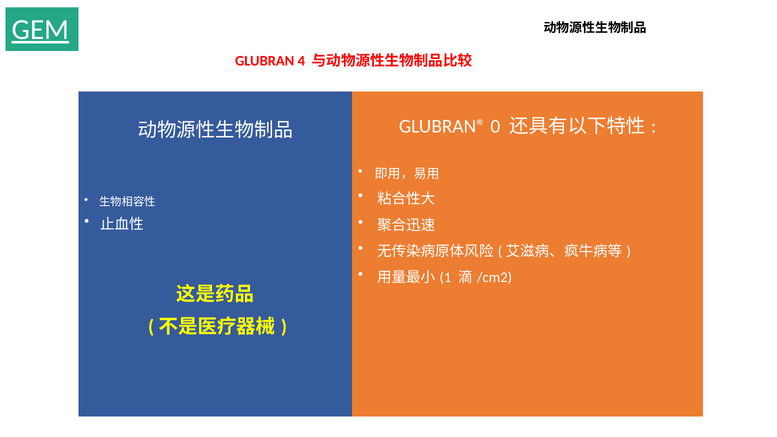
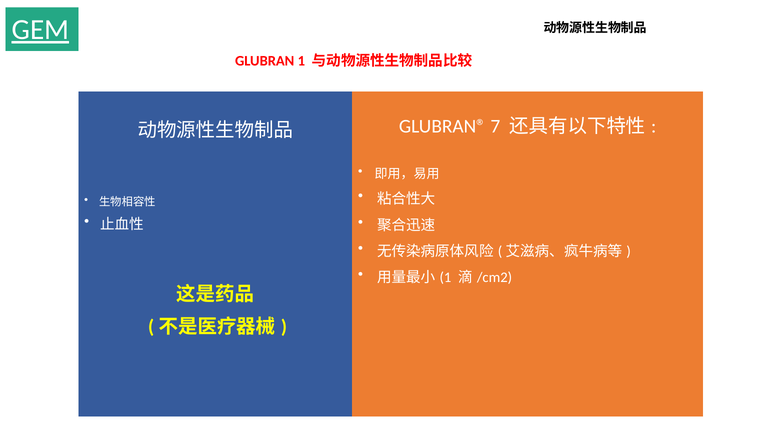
GLUBRAN 4: 4 -> 1
0: 0 -> 7
